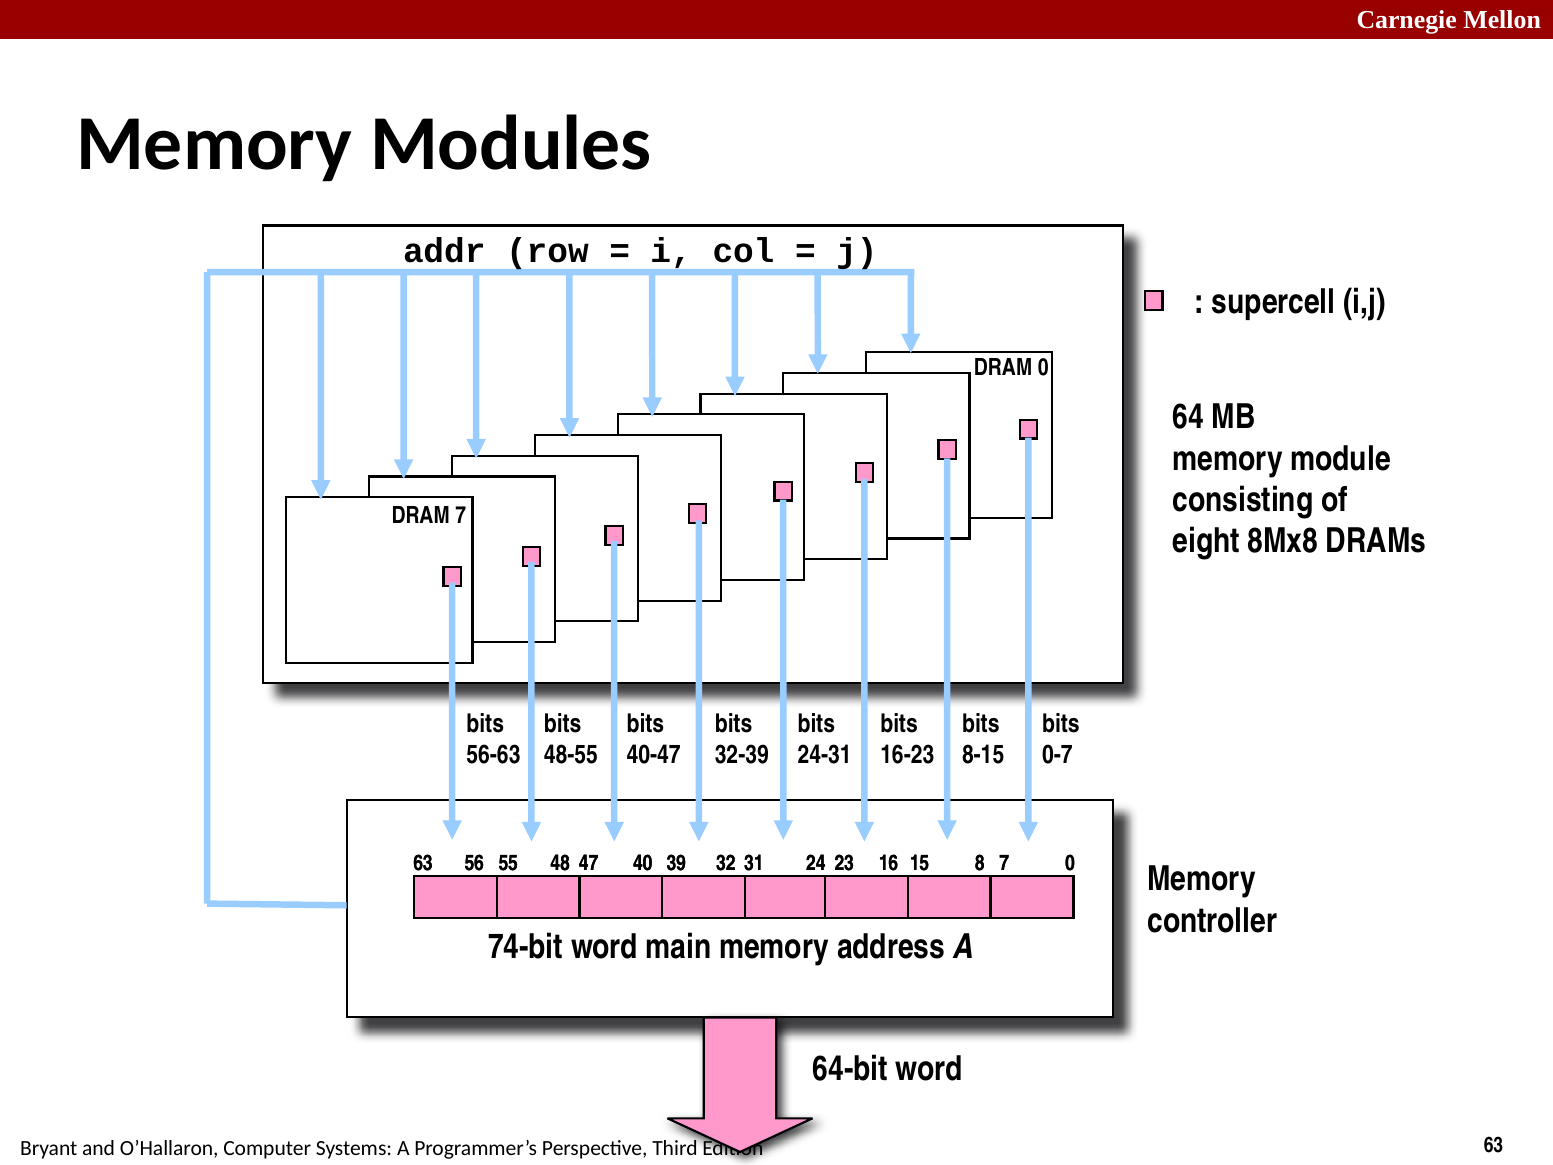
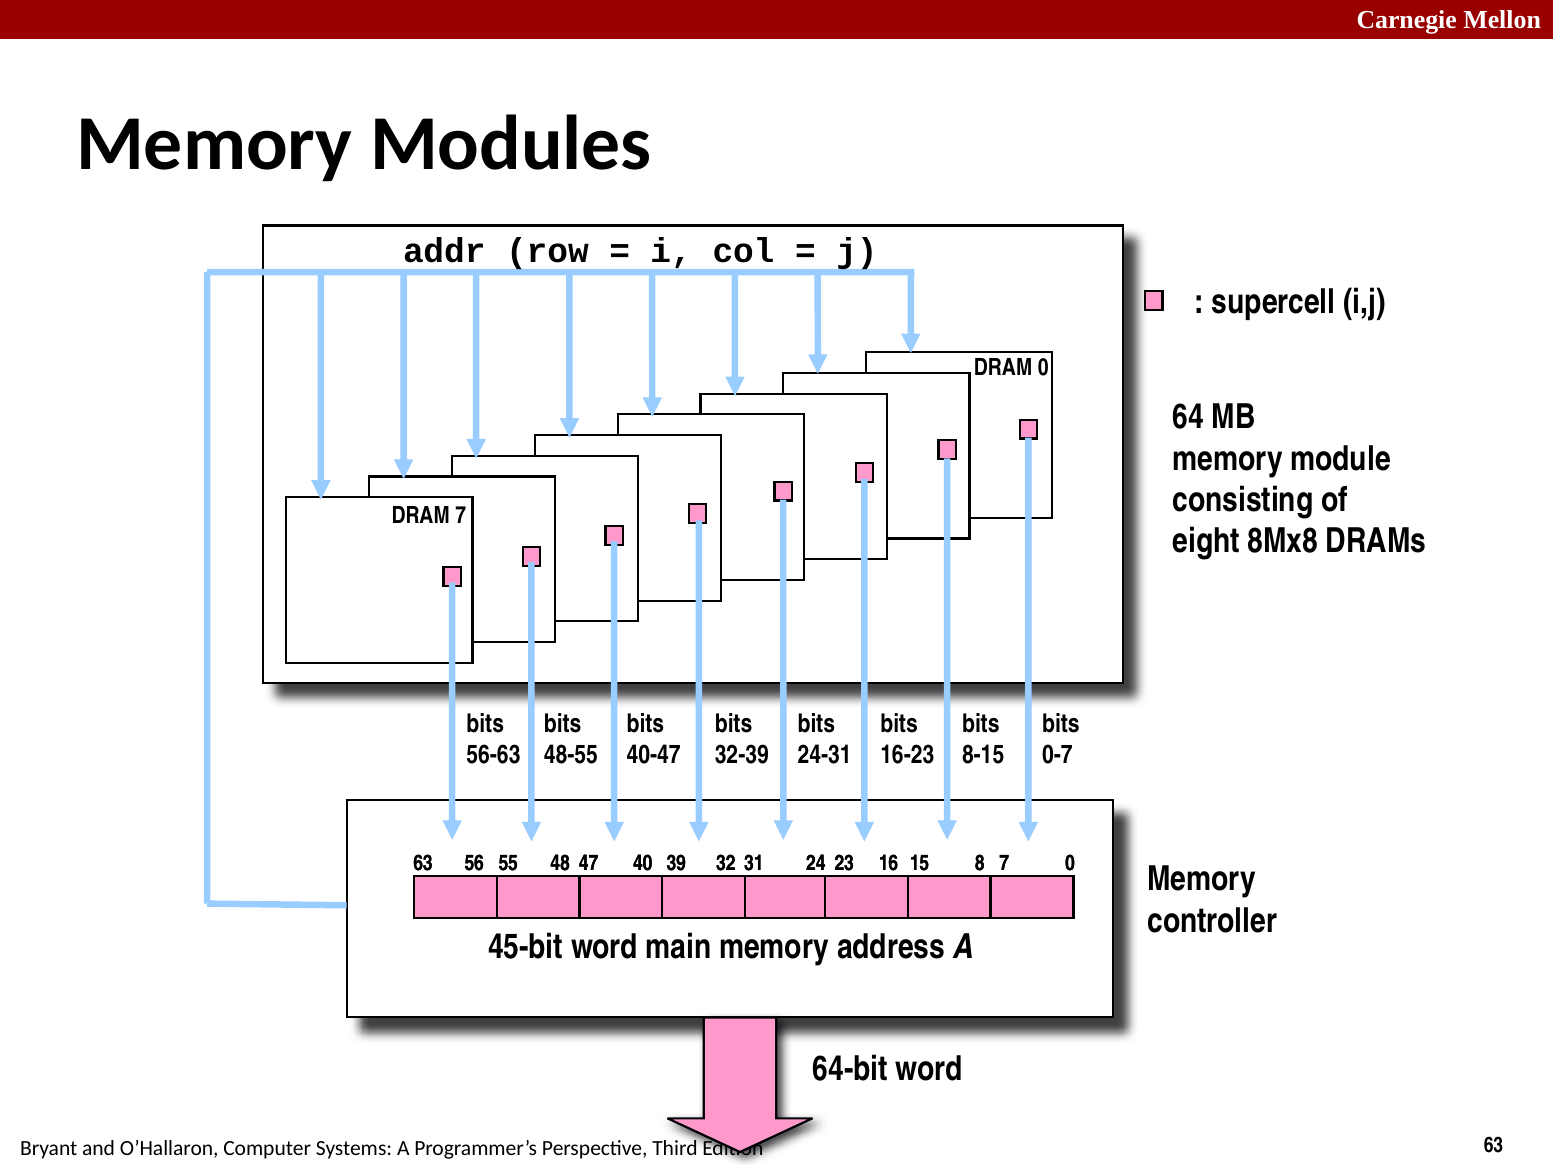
74-bit: 74-bit -> 45-bit
